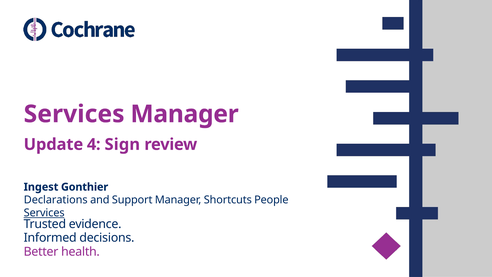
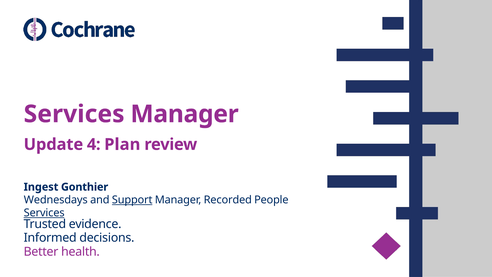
Sign: Sign -> Plan
Declarations: Declarations -> Wednesdays
Support underline: none -> present
Shortcuts: Shortcuts -> Recorded
